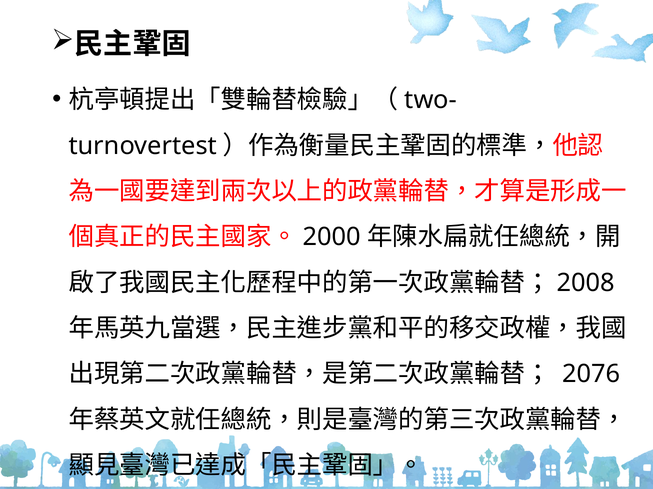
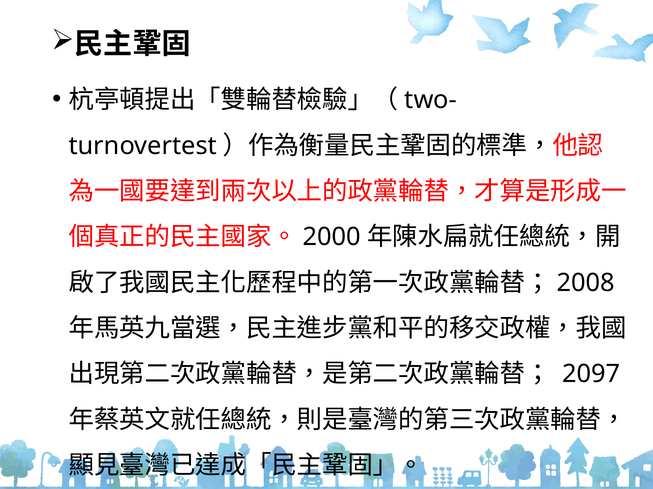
2076: 2076 -> 2097
